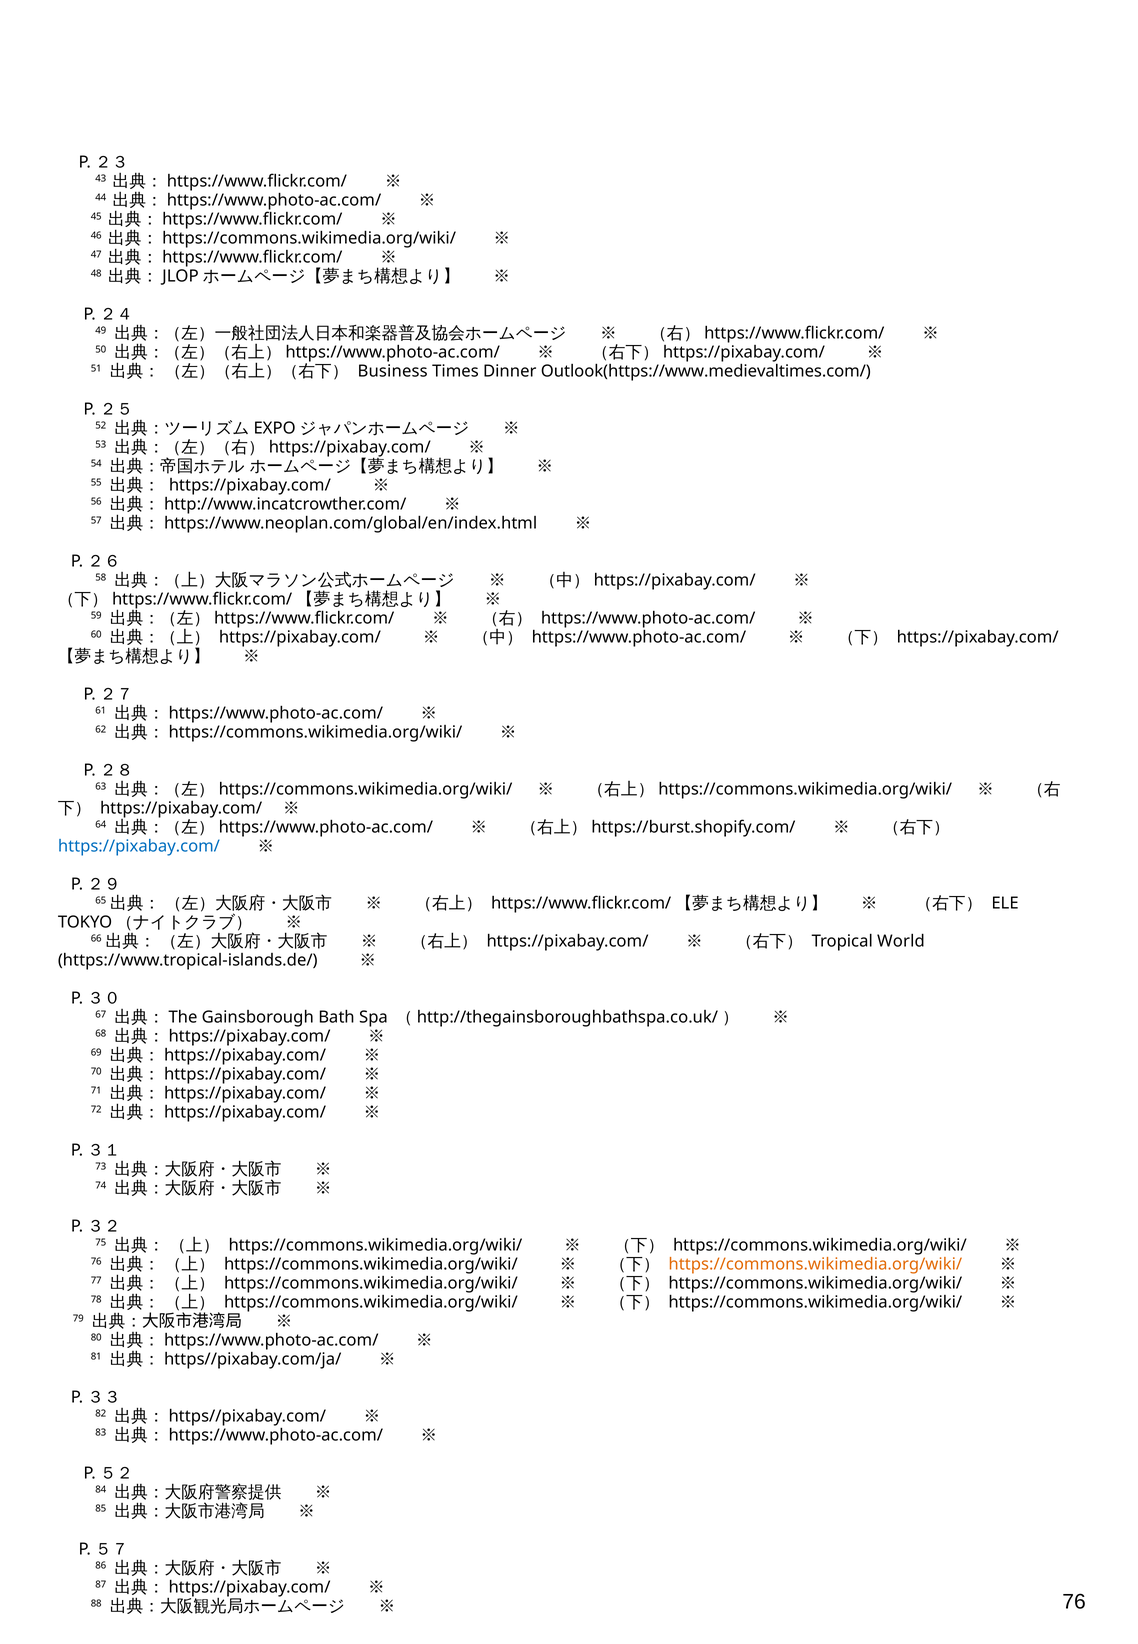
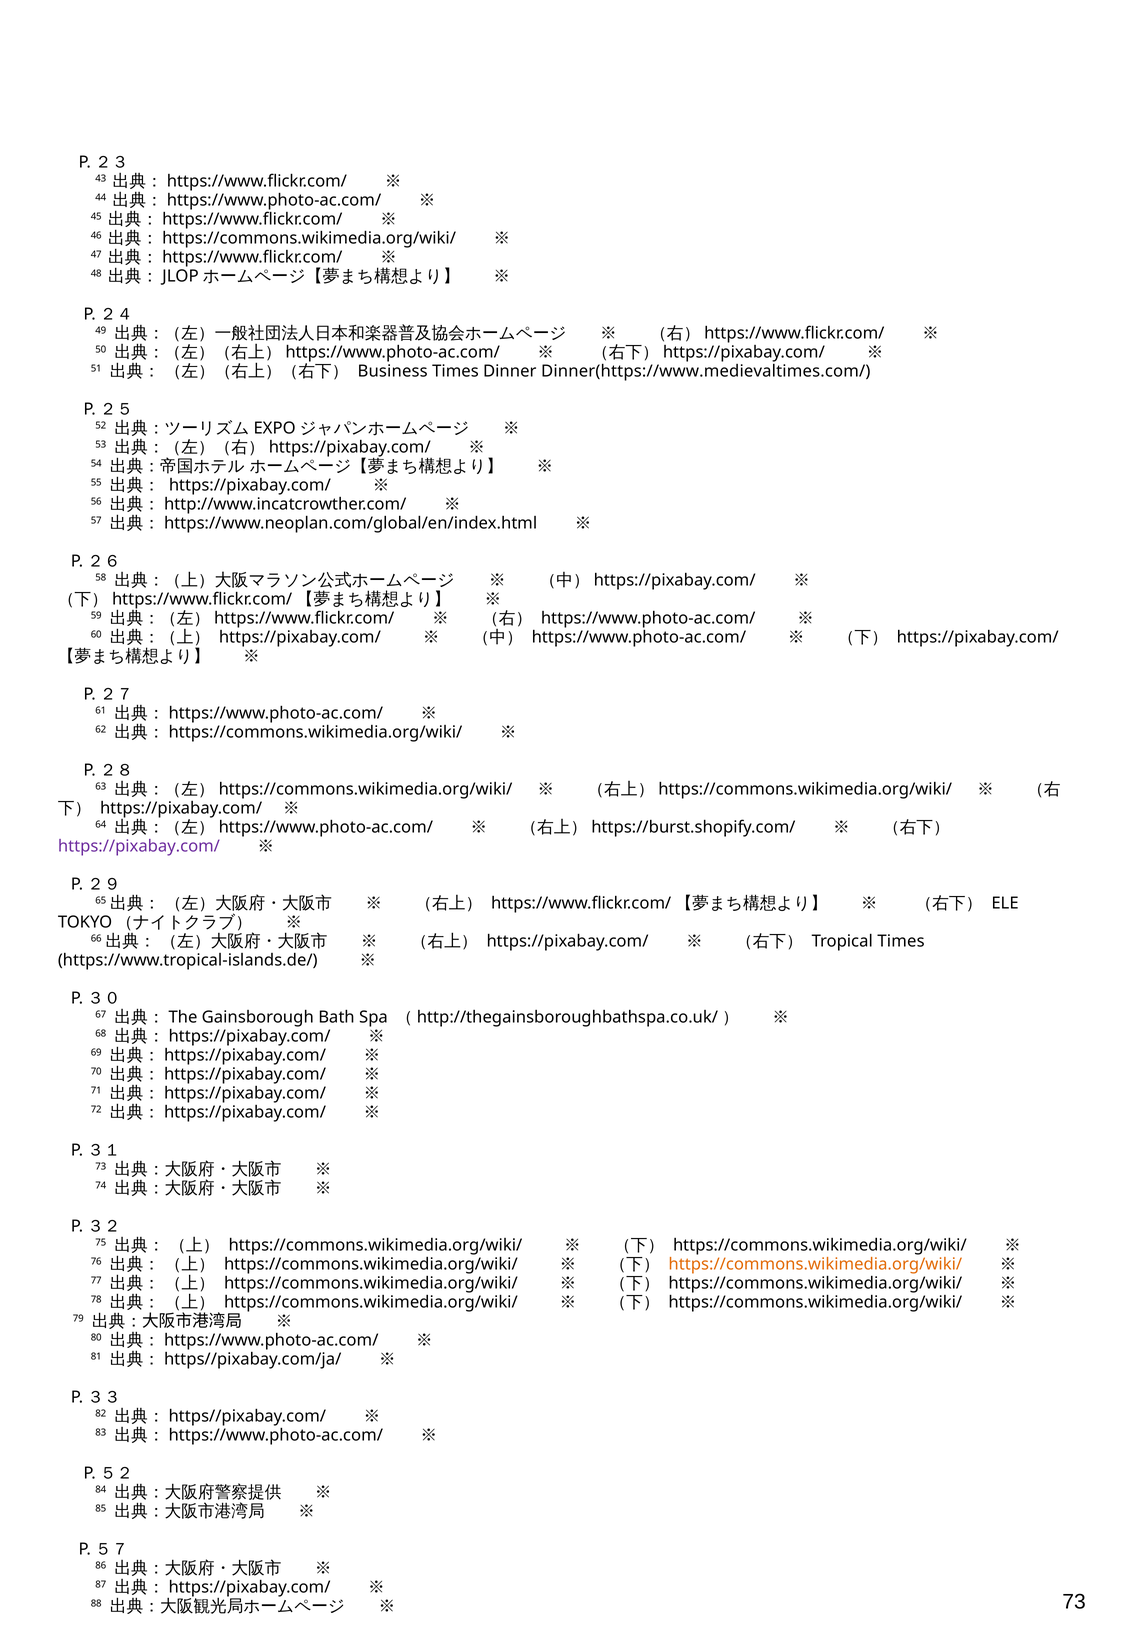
Outlook(https://www.medievaltimes.com/: Outlook(https://www.medievaltimes.com/ -> Dinner(https://www.medievaltimes.com/
https://pixabay.com/ at (139, 846) colour: blue -> purple
Tropical World: World -> Times
76 at (1074, 1602): 76 -> 73
